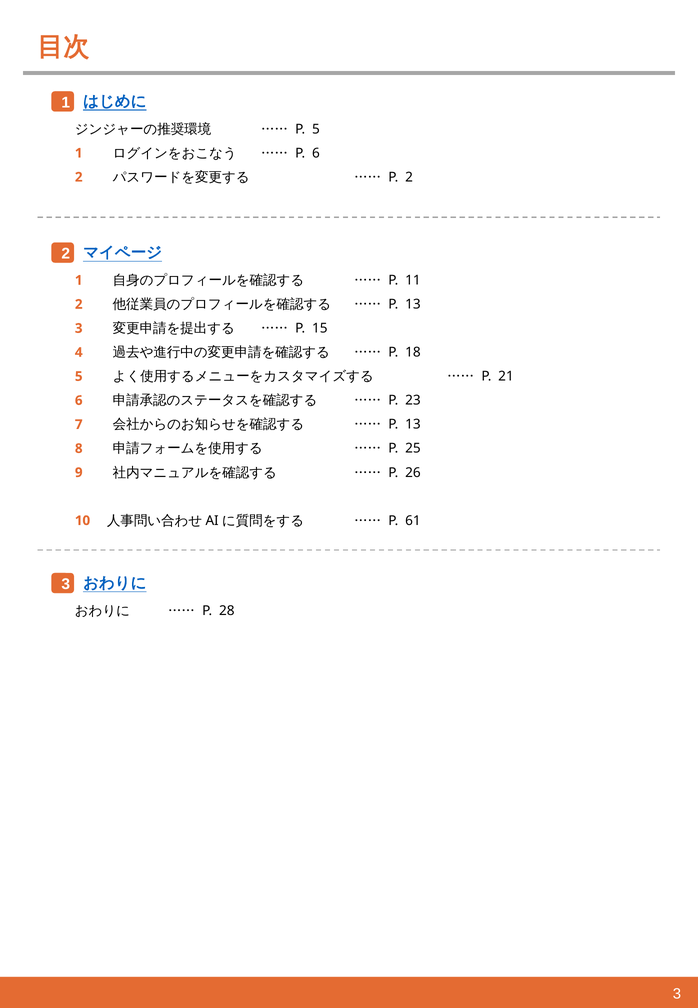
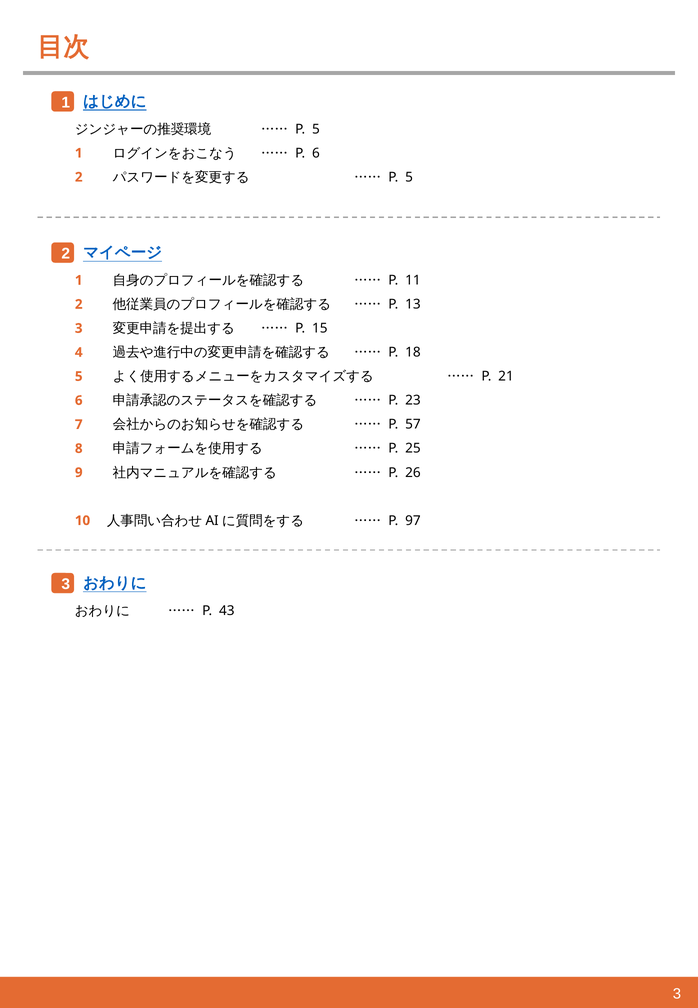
2 at (409, 177): 2 -> 5
13 at (413, 425): 13 -> 57
61: 61 -> 97
28: 28 -> 43
